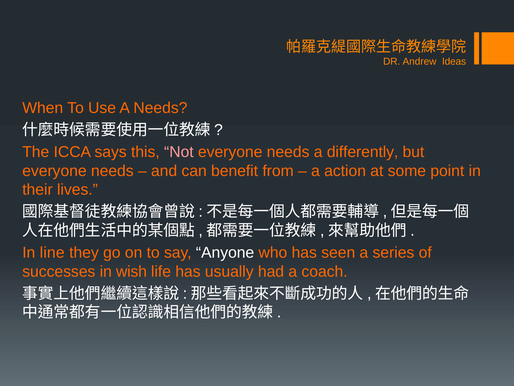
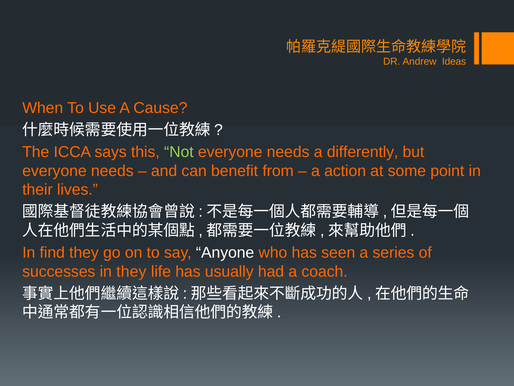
A Needs: Needs -> Cause
Not colour: pink -> light green
line: line -> find
in wish: wish -> they
